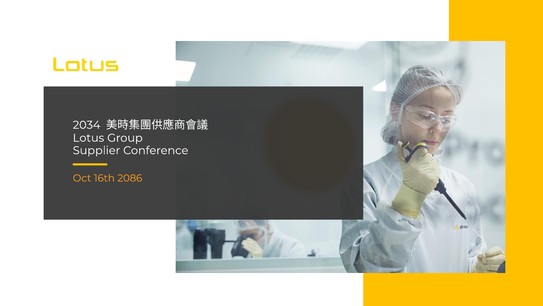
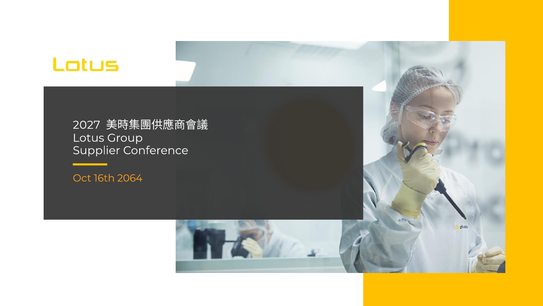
2034: 2034 -> 2027
2086: 2086 -> 2064
